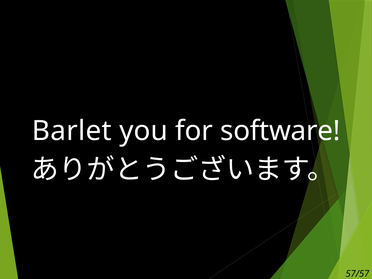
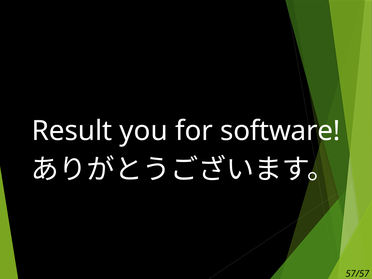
Barlet: Barlet -> Result
